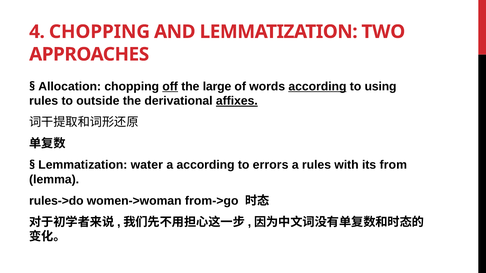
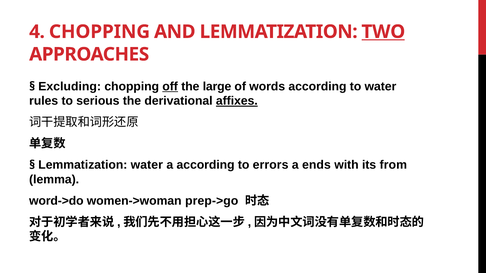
TWO underline: none -> present
Allocation: Allocation -> Excluding
according at (317, 87) underline: present -> none
to using: using -> water
outside: outside -> serious
a rules: rules -> ends
rules->do: rules->do -> word->do
from->go: from->go -> prep->go
